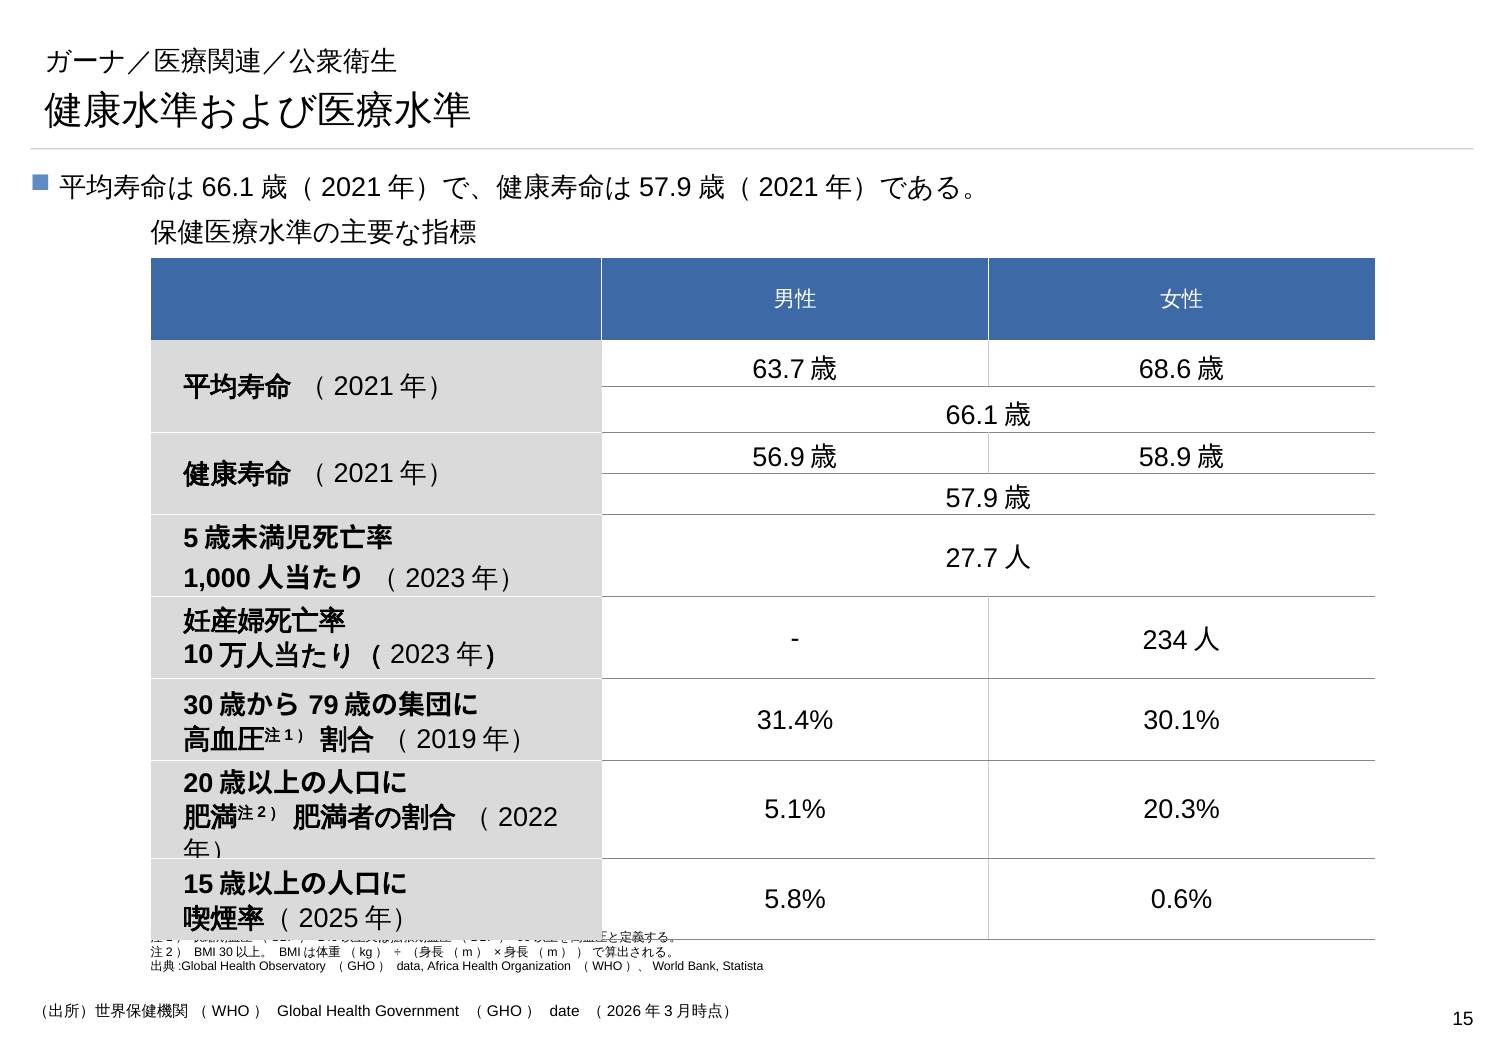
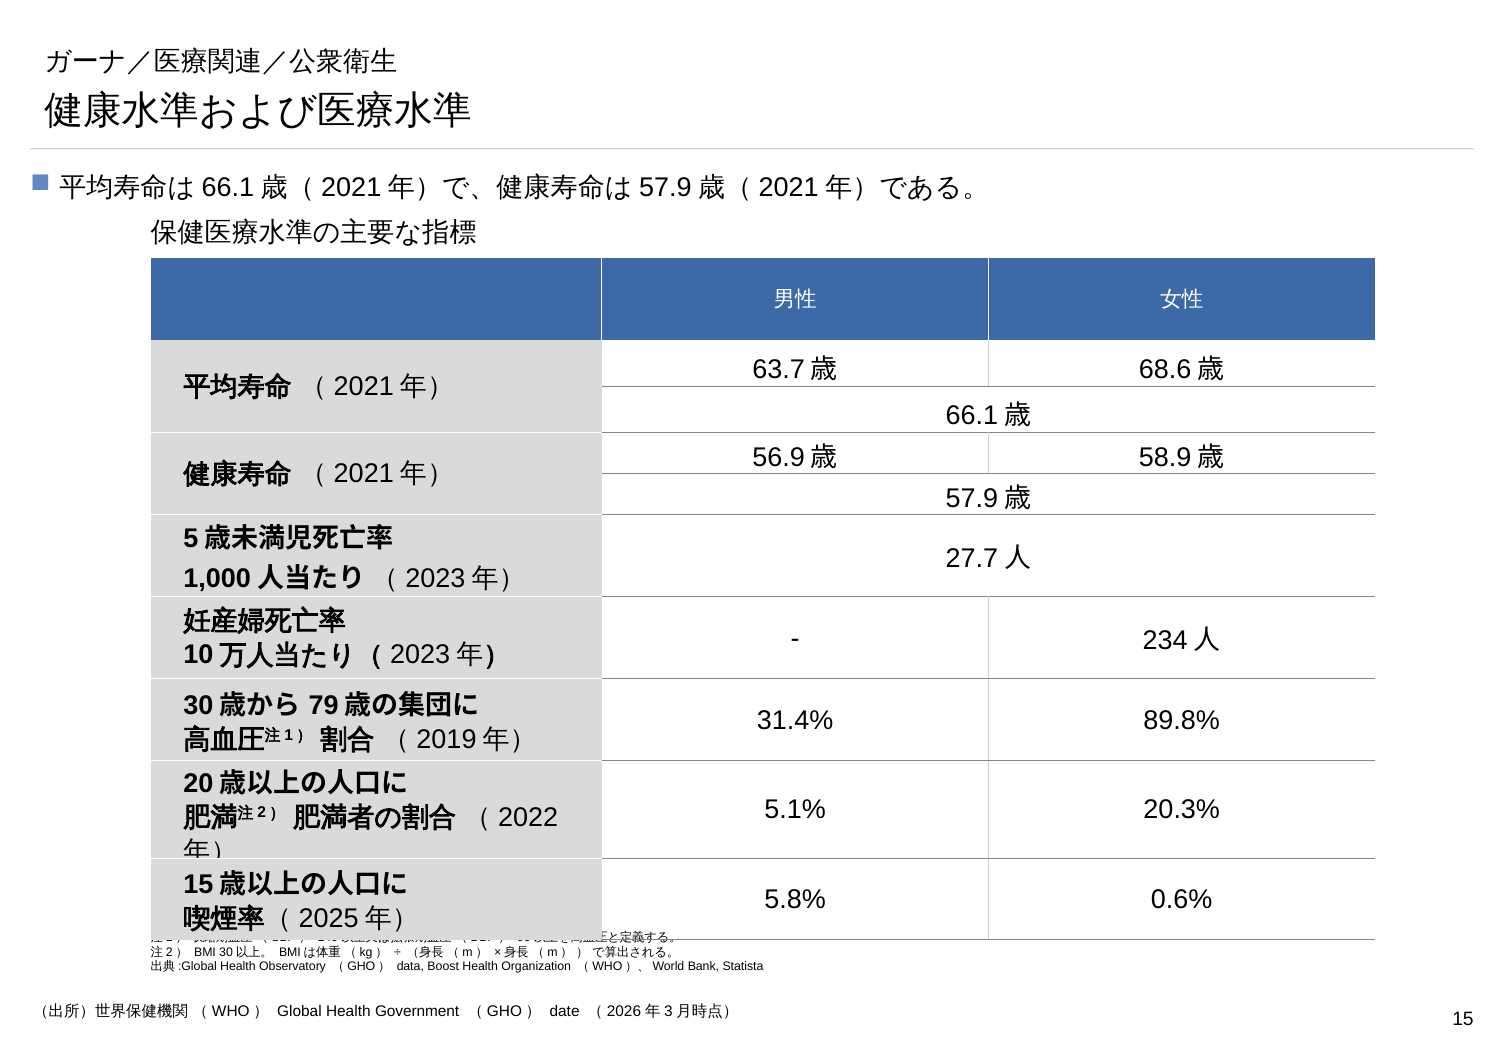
30.1%: 30.1% -> 89.8%
Africa: Africa -> Boost
